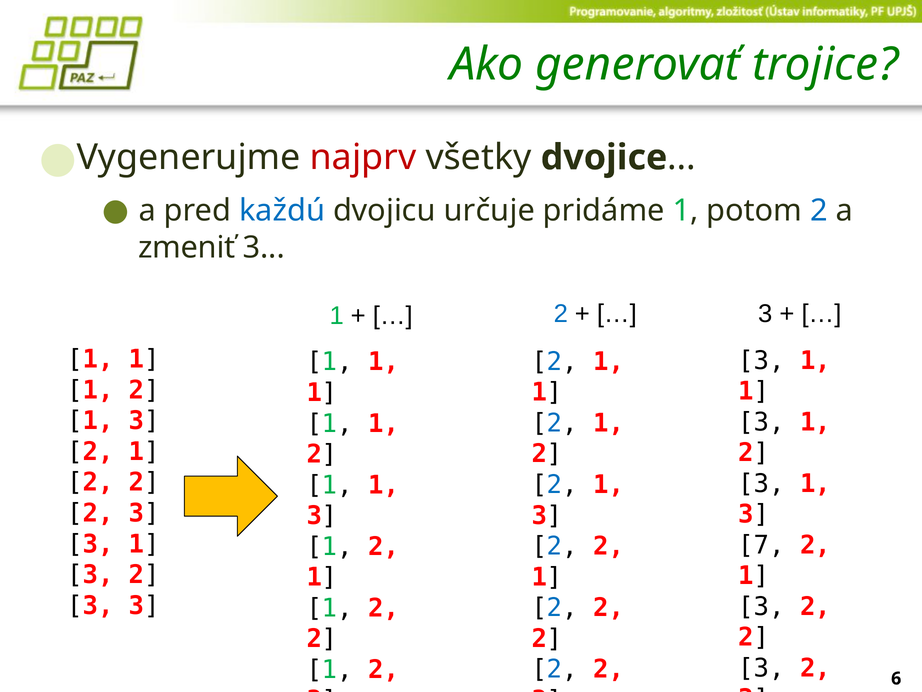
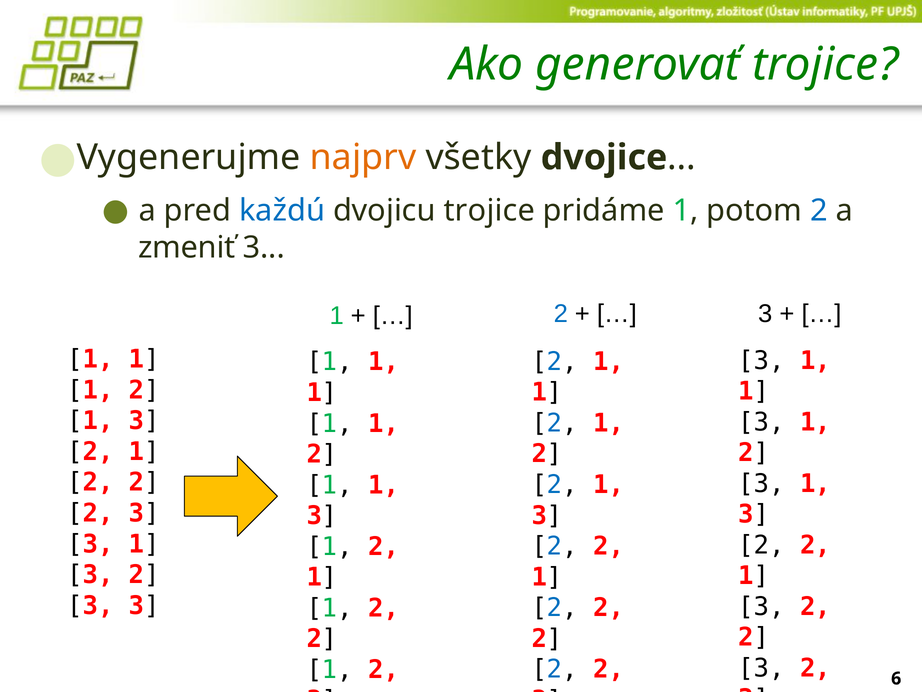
najprv colour: red -> orange
dvojicu určuje: určuje -> trojice
7 at (761, 545): 7 -> 2
